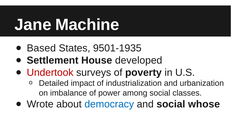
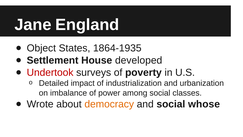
Machine: Machine -> England
Based: Based -> Object
9501-1935: 9501-1935 -> 1864-1935
democracy colour: blue -> orange
